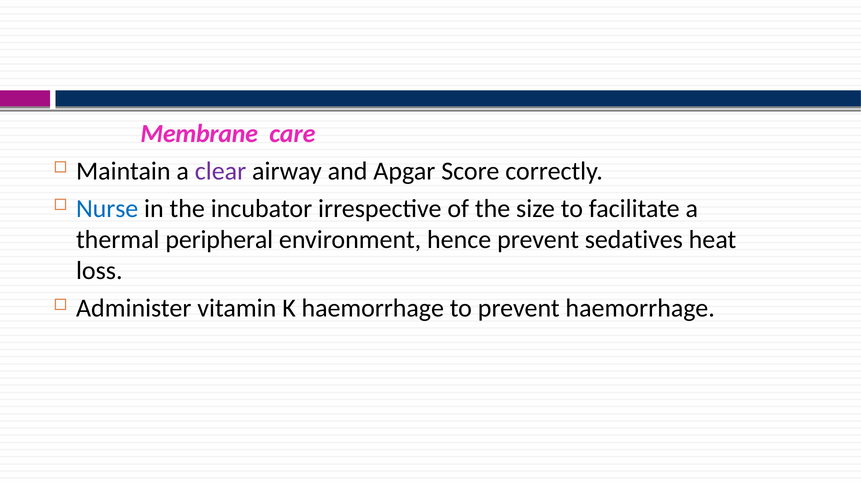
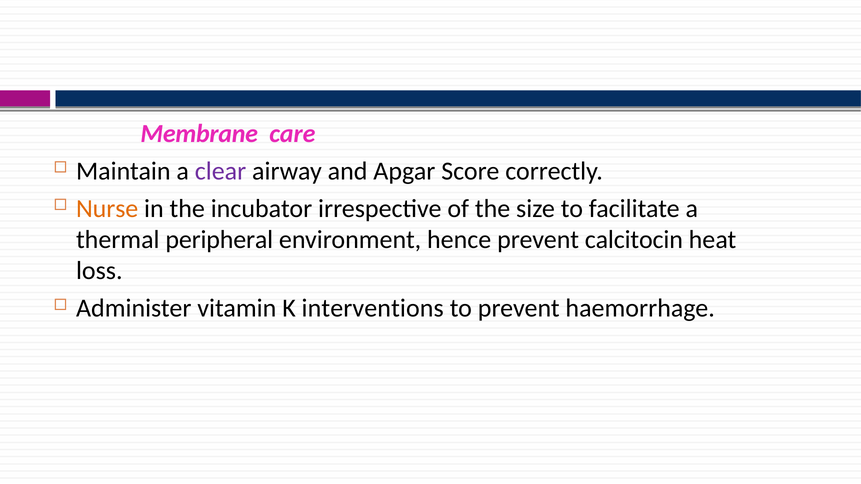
Nurse colour: blue -> orange
sedatives: sedatives -> calcitocin
K haemorrhage: haemorrhage -> interventions
